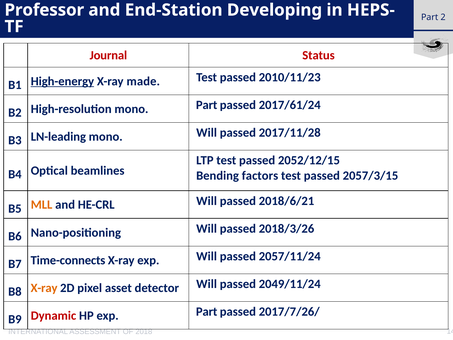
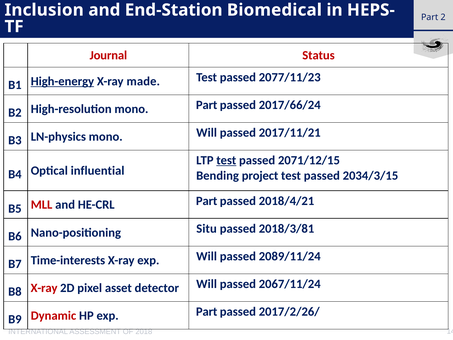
Professor: Professor -> Inclusion
Developing: Developing -> Biomedical
2010/11/23: 2010/11/23 -> 2077/11/23
2017/61/24: 2017/61/24 -> 2017/66/24
LN-leading: LN-leading -> LN-physics
2017/11/28: 2017/11/28 -> 2017/11/21
test at (226, 160) underline: none -> present
2052/12/15: 2052/12/15 -> 2071/12/15
beamlines: beamlines -> influential
factors: factors -> project
2057/3/15: 2057/3/15 -> 2034/3/15
MLL colour: orange -> red
HE-CRL Will: Will -> Part
2018/6/21: 2018/6/21 -> 2018/4/21
Nano-positioning Will: Will -> Situ
2018/3/26: 2018/3/26 -> 2018/3/81
Time-connects: Time-connects -> Time-interests
2057/11/24: 2057/11/24 -> 2089/11/24
X-ray at (44, 288) colour: orange -> red
2049/11/24: 2049/11/24 -> 2067/11/24
2017/7/26/: 2017/7/26/ -> 2017/2/26/
